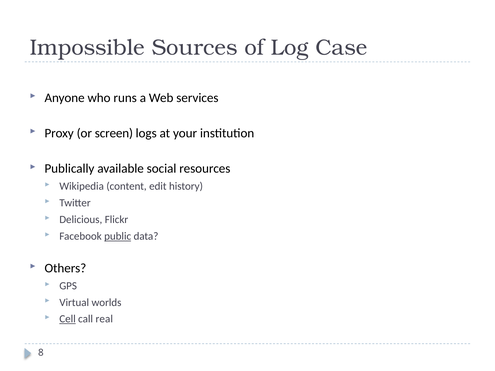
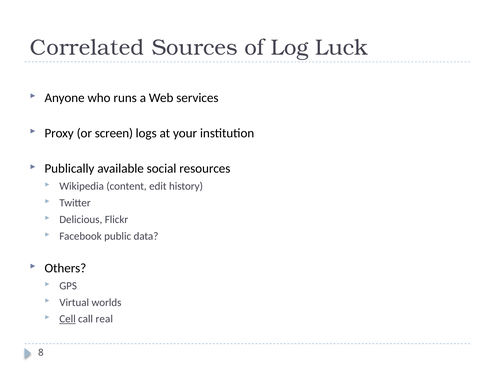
Impossible: Impossible -> Correlated
Case: Case -> Luck
public underline: present -> none
